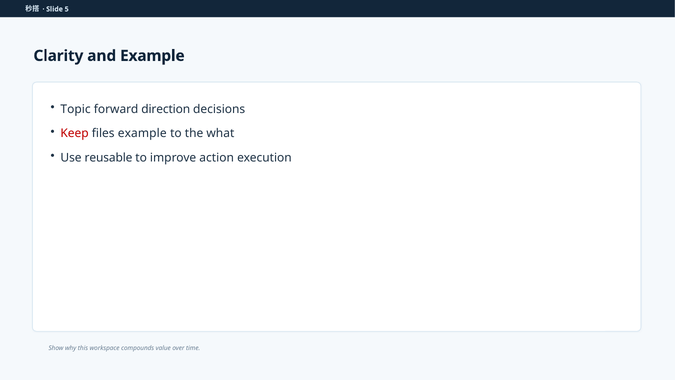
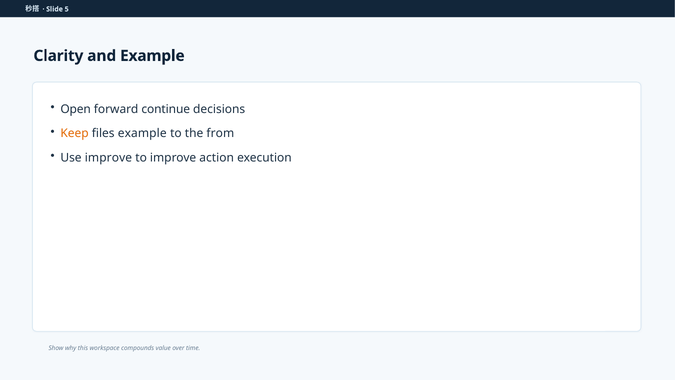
Topic: Topic -> Open
direction: direction -> continue
Keep colour: red -> orange
what: what -> from
Use reusable: reusable -> improve
